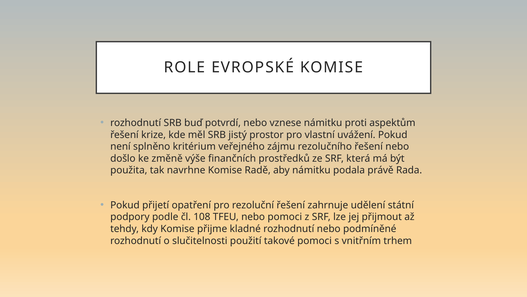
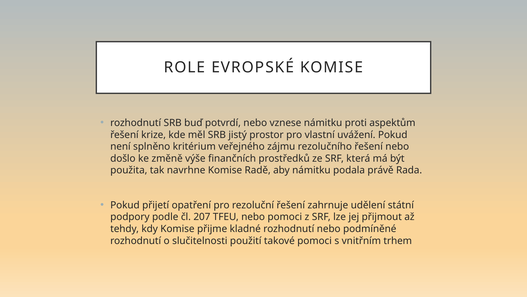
108: 108 -> 207
